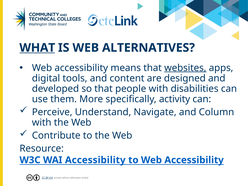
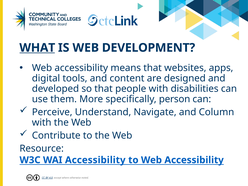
ALTERNATIVES: ALTERNATIVES -> DEVELOPMENT
websites underline: present -> none
activity: activity -> person
